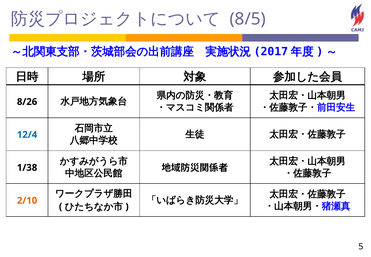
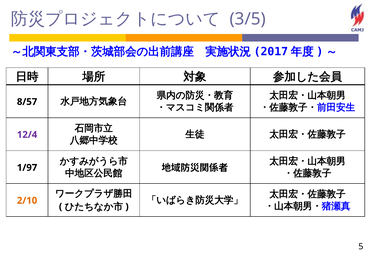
8/5: 8/5 -> 3/5
8/26: 8/26 -> 8/57
12/4 colour: blue -> purple
1/38: 1/38 -> 1/97
